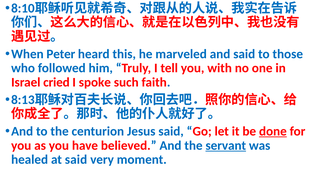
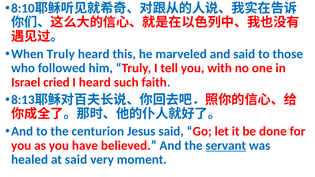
When Peter: Peter -> Truly
I spoke: spoke -> heard
done underline: present -> none
